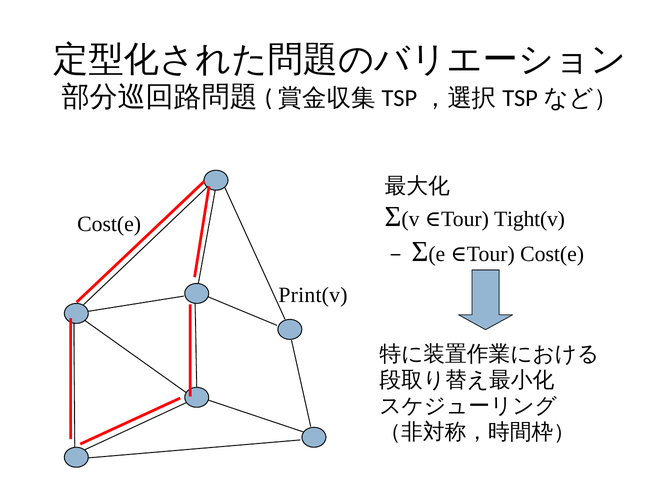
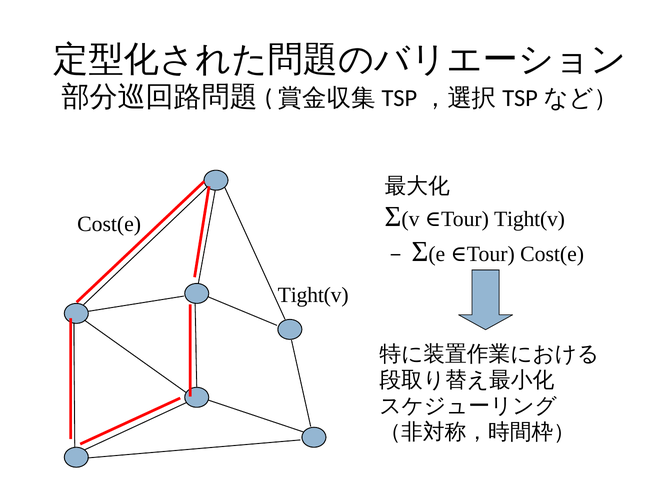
Print(v at (313, 295): Print(v -> Tight(v
